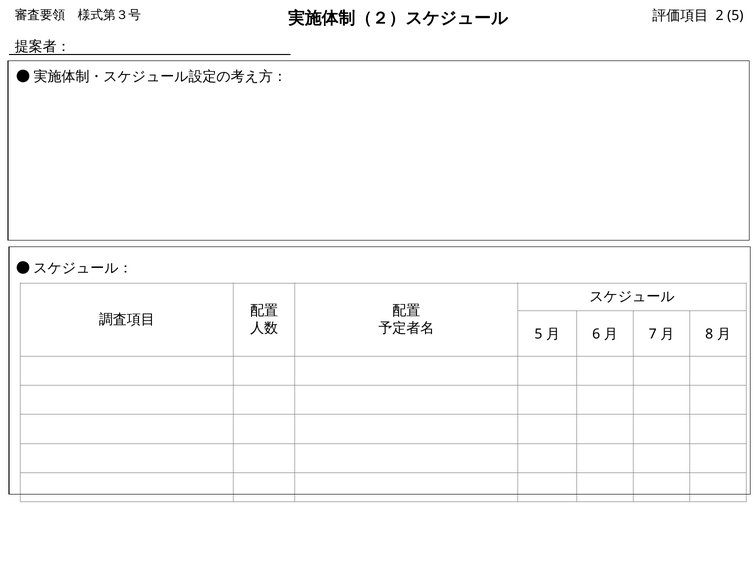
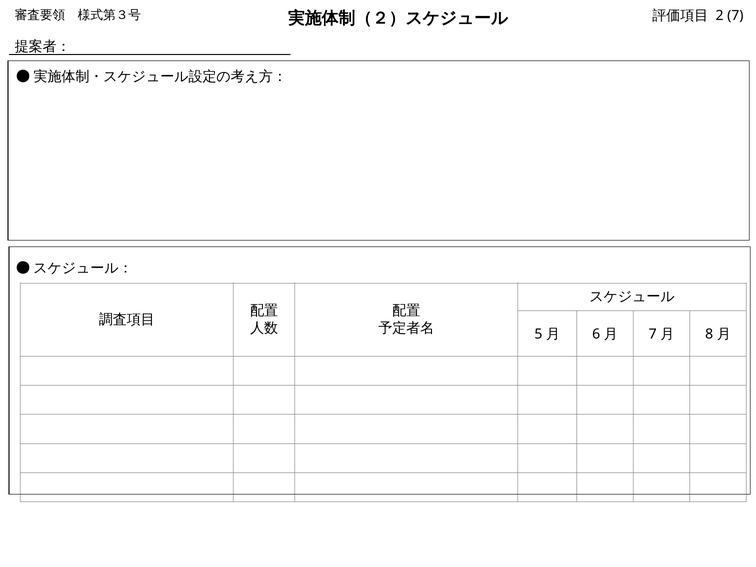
2 5: 5 -> 7
